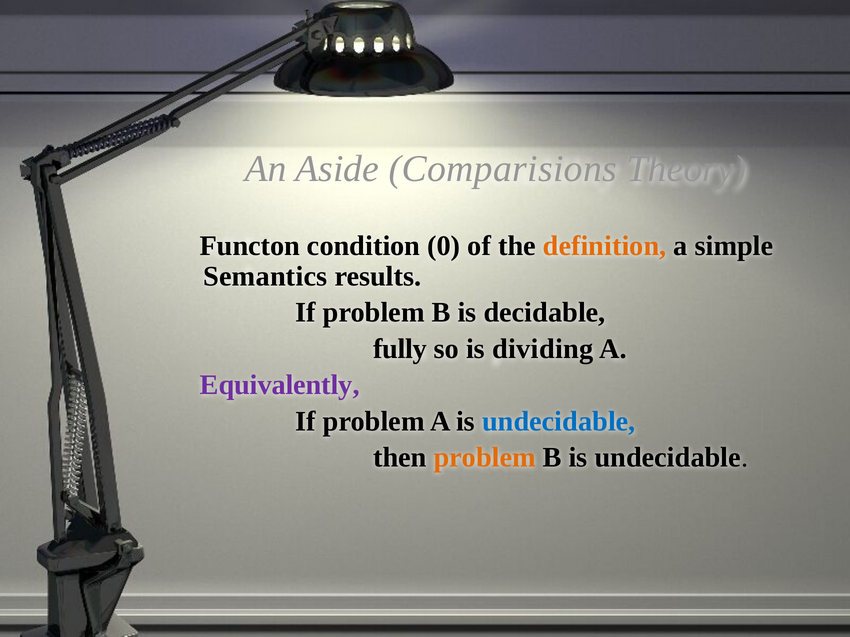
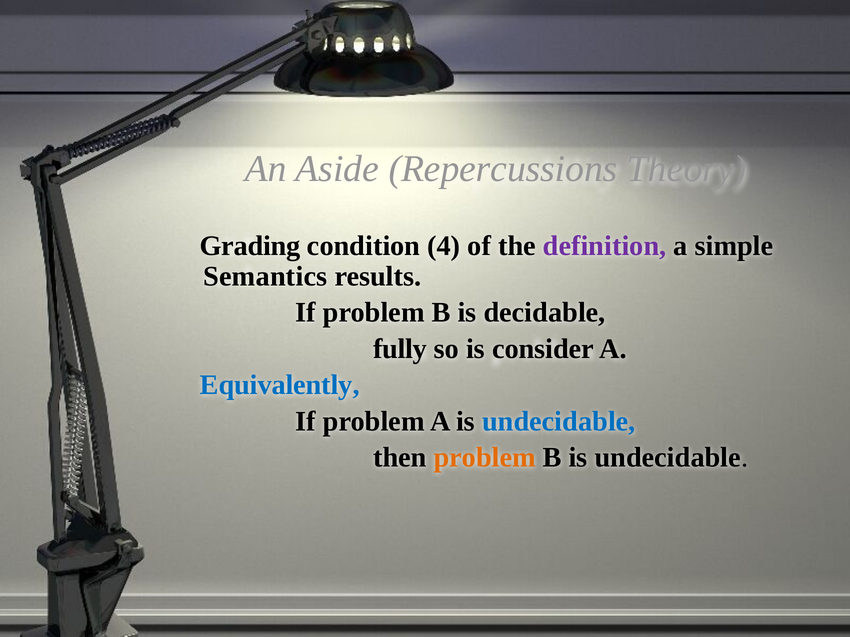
Comparisions: Comparisions -> Repercussions
Functon: Functon -> Grading
0: 0 -> 4
definition colour: orange -> purple
dividing: dividing -> consider
Equivalently colour: purple -> blue
